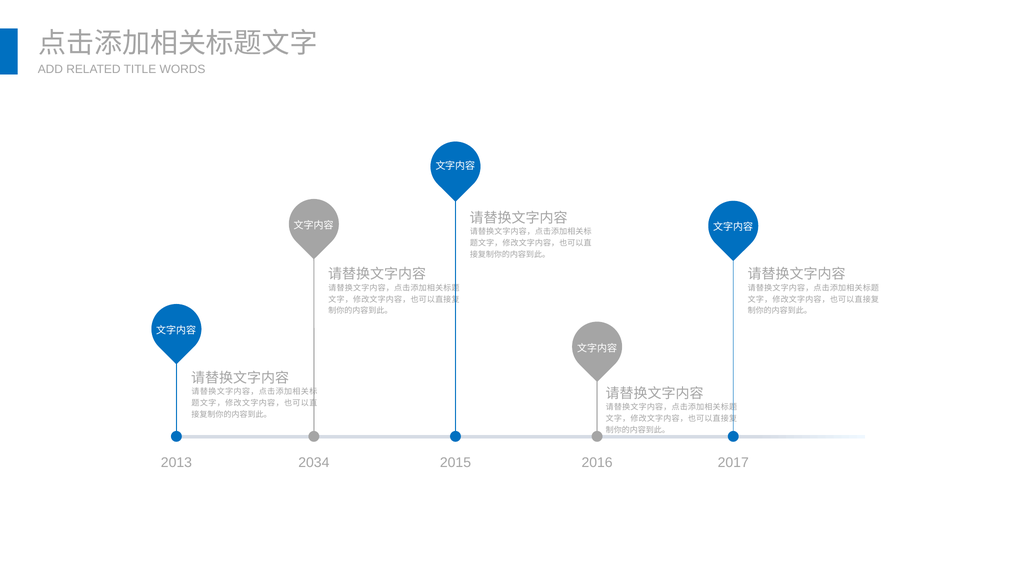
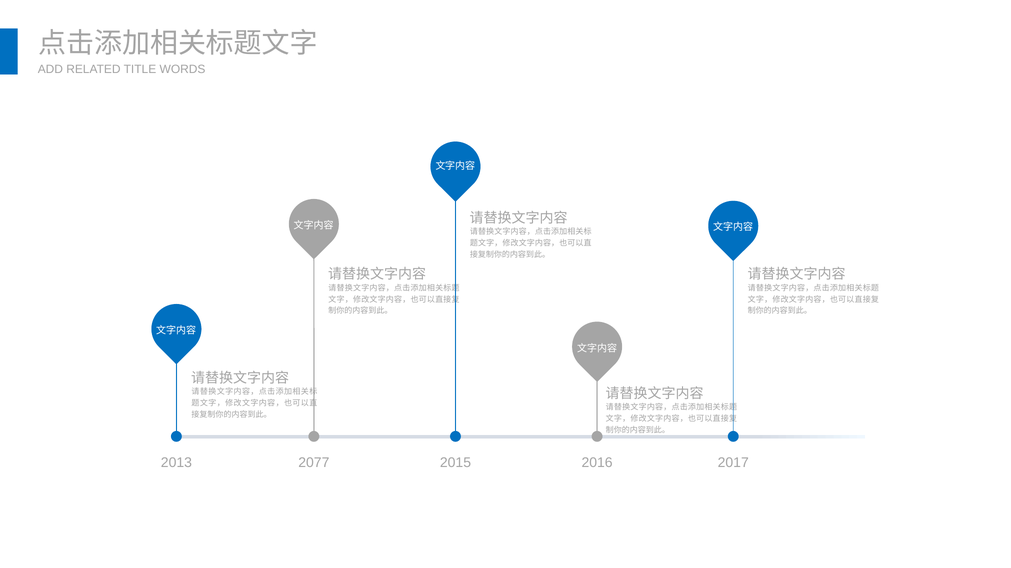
2034: 2034 -> 2077
